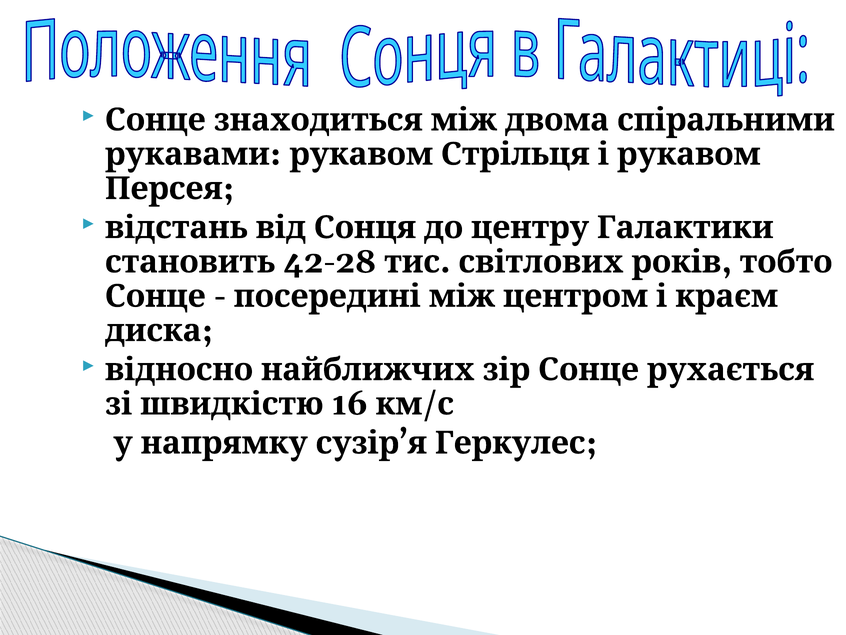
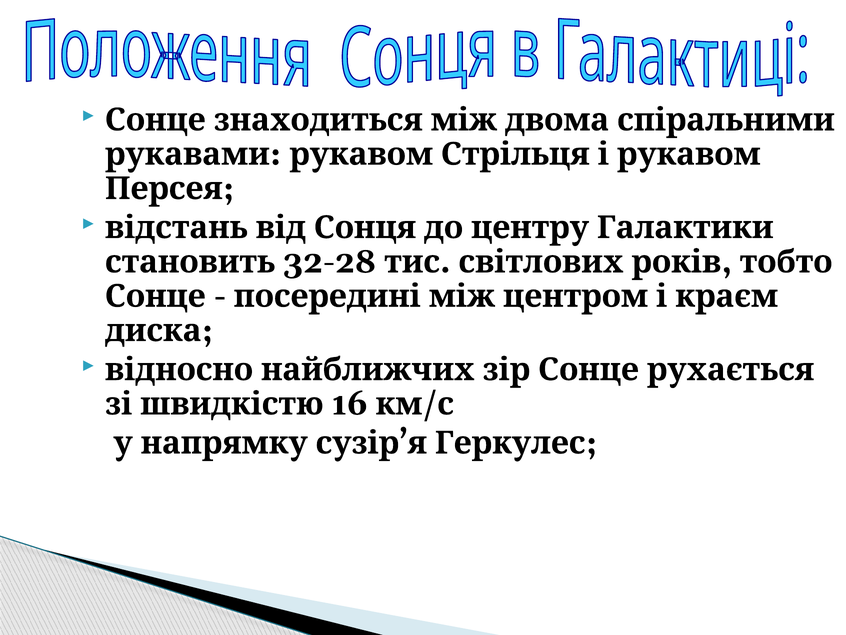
42-28: 42-28 -> 32-28
